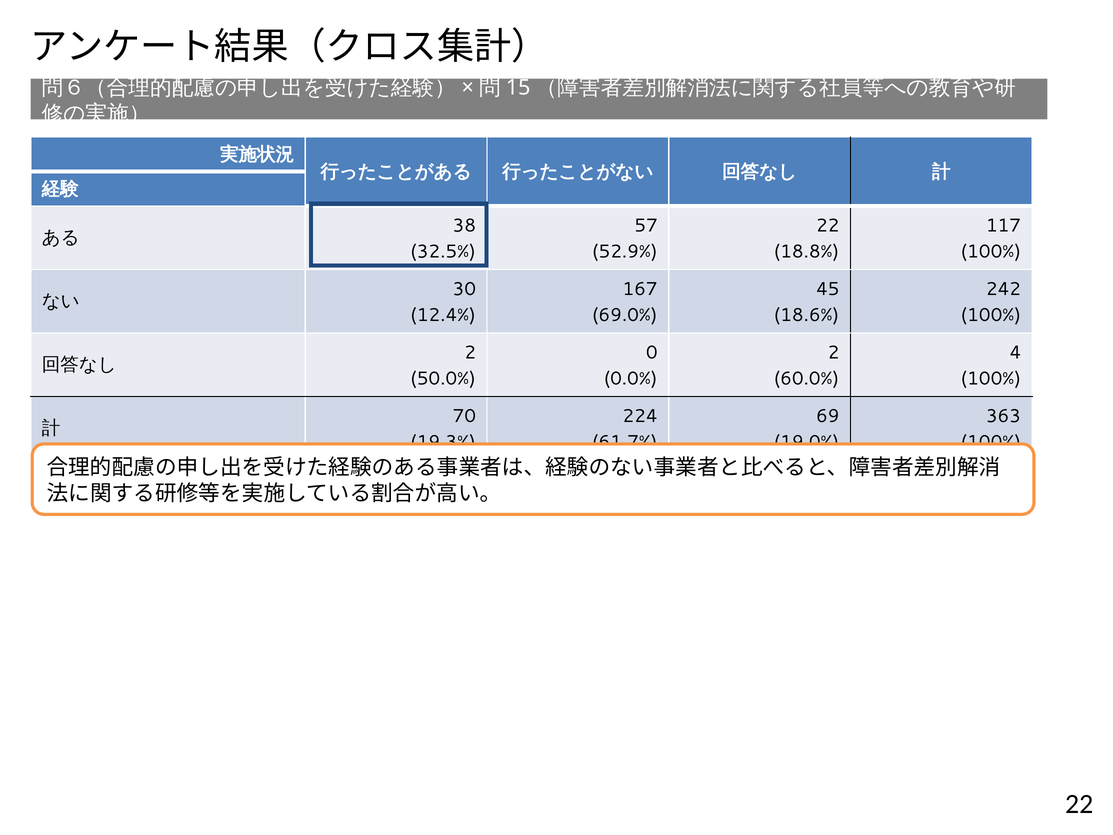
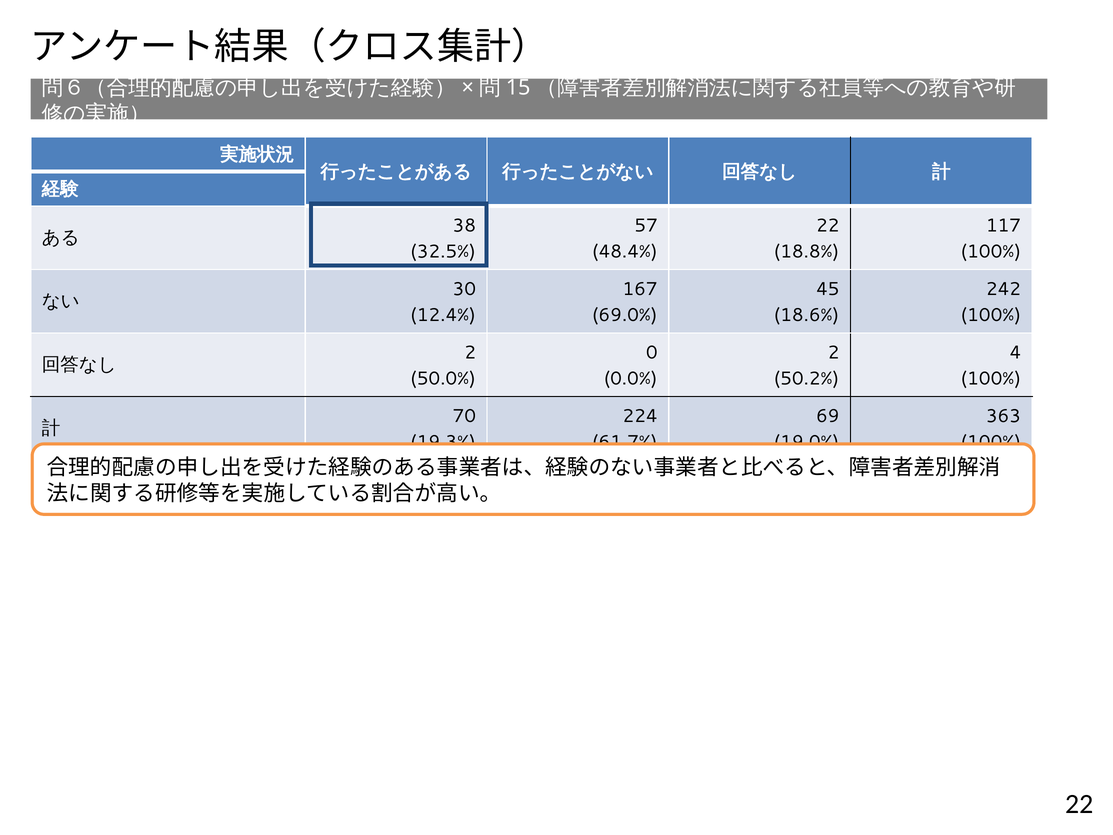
52.9%: 52.9% -> 48.4%
60.0%: 60.0% -> 50.2%
